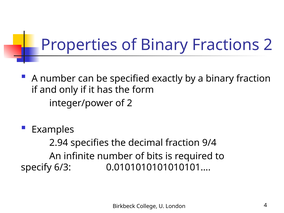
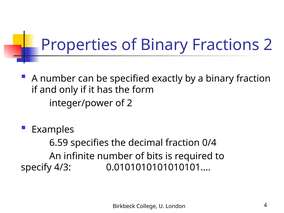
2.94: 2.94 -> 6.59
9/4: 9/4 -> 0/4
6/3: 6/3 -> 4/3
